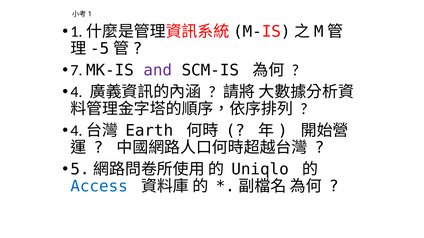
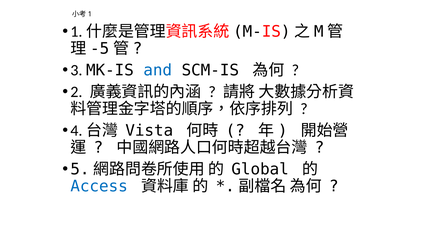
7: 7 -> 3
and colour: purple -> blue
4: 4 -> 2
Earth: Earth -> Vista
Uniqlo: Uniqlo -> Global
